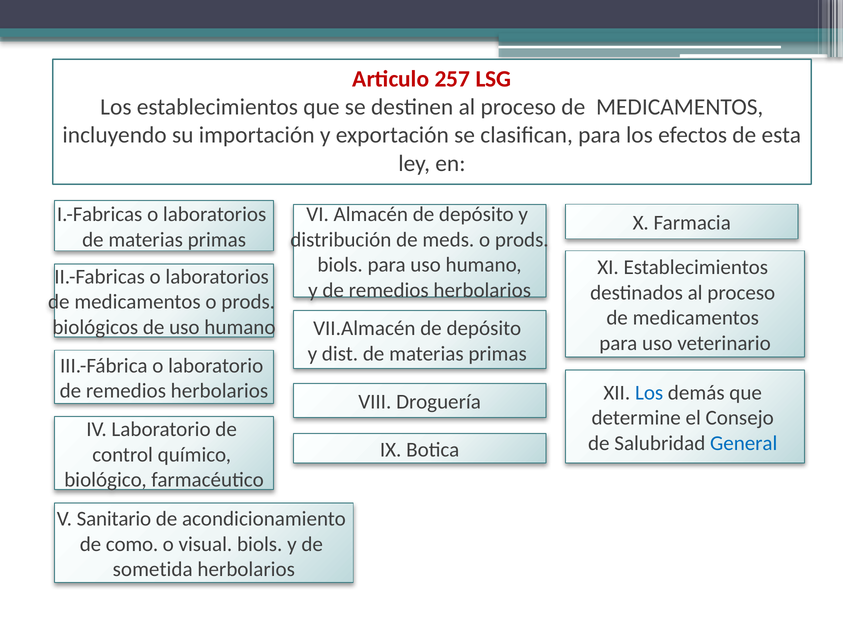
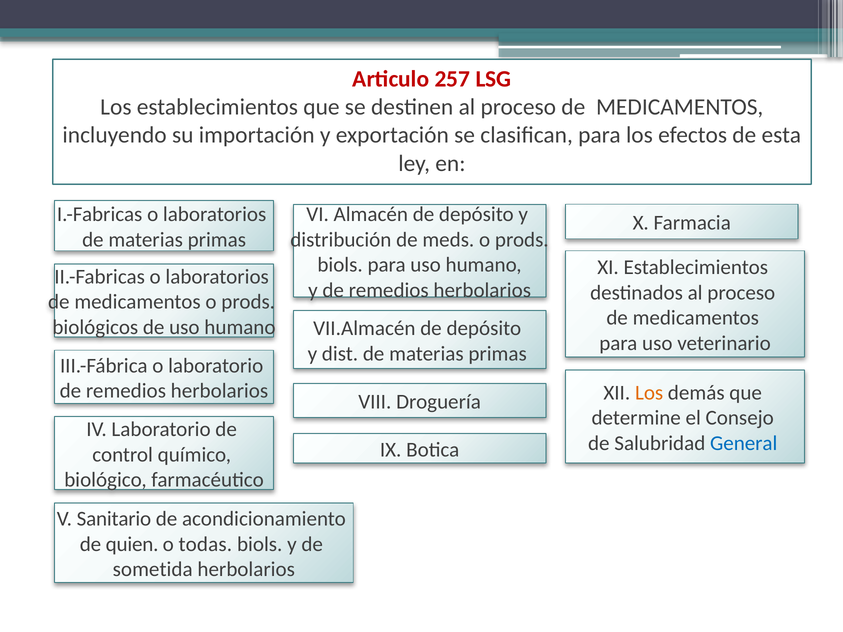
Los at (649, 393) colour: blue -> orange
como: como -> quien
visual: visual -> todas
